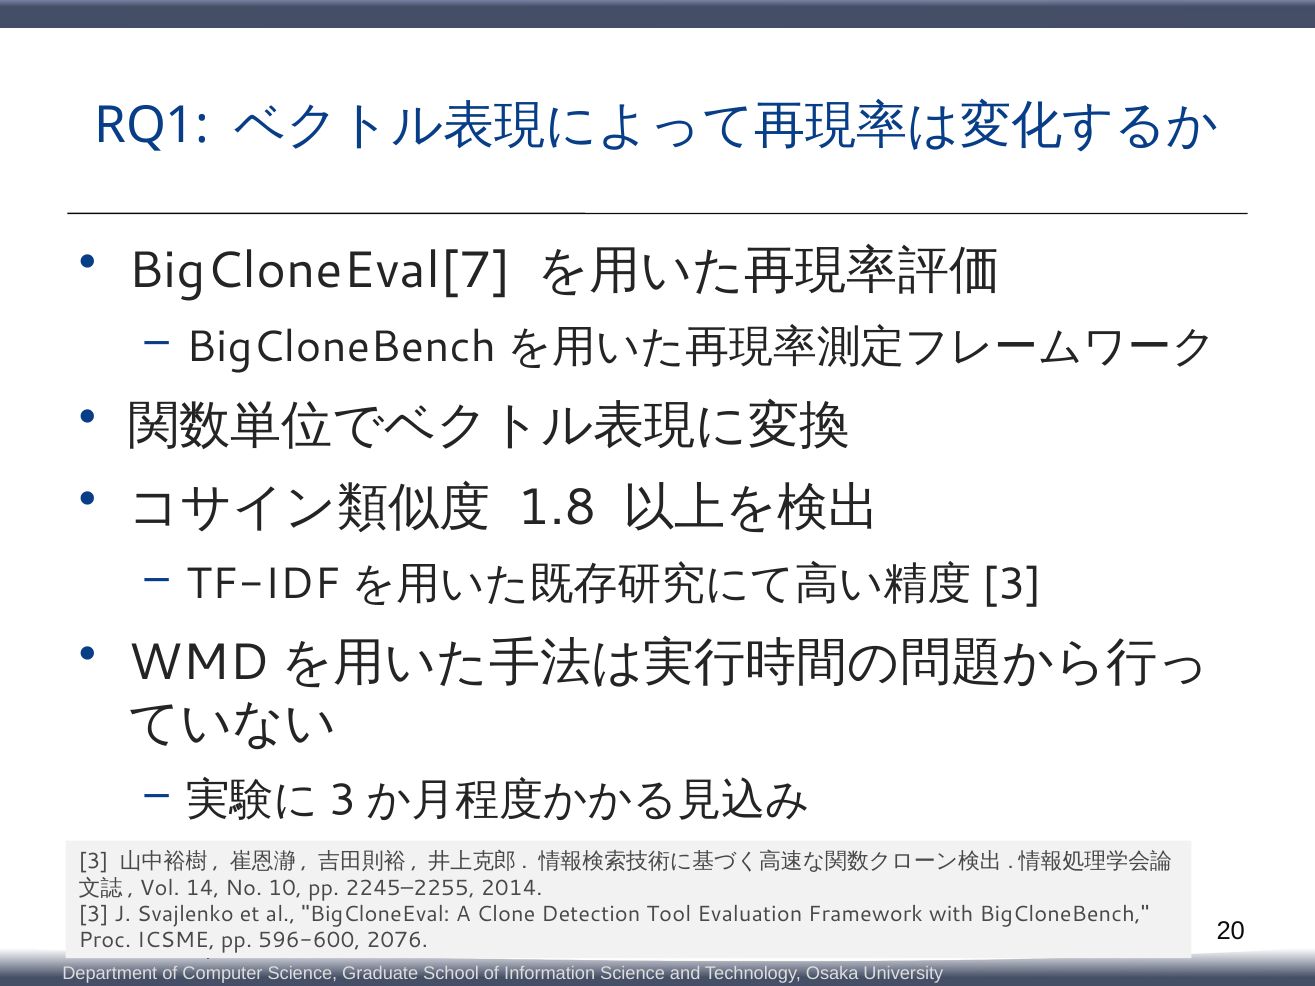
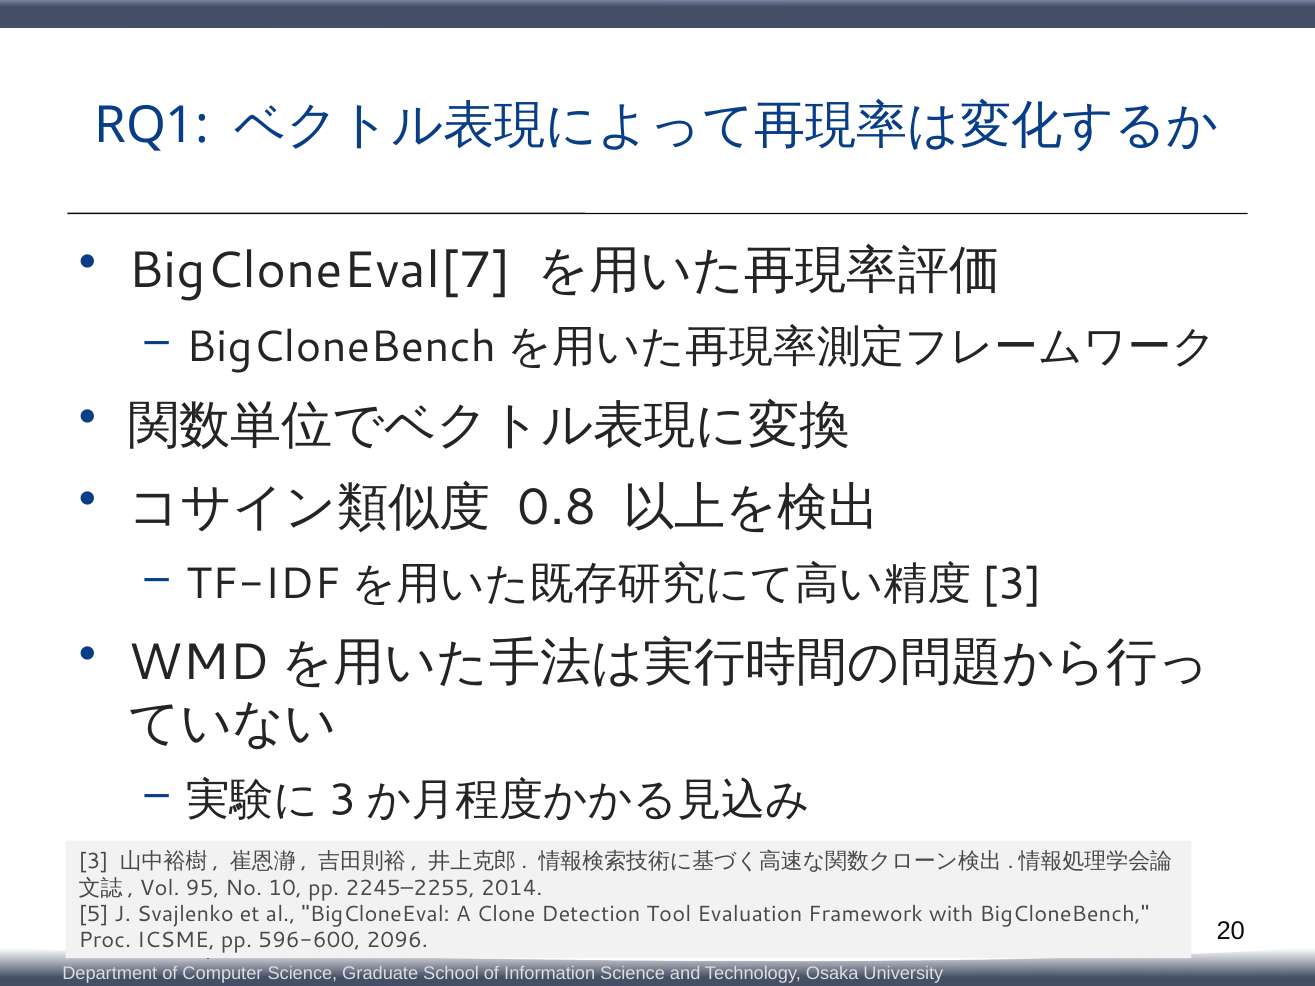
1.8: 1.8 -> 0.8
14: 14 -> 95
3 at (94, 915): 3 -> 5
2076: 2076 -> 2096
